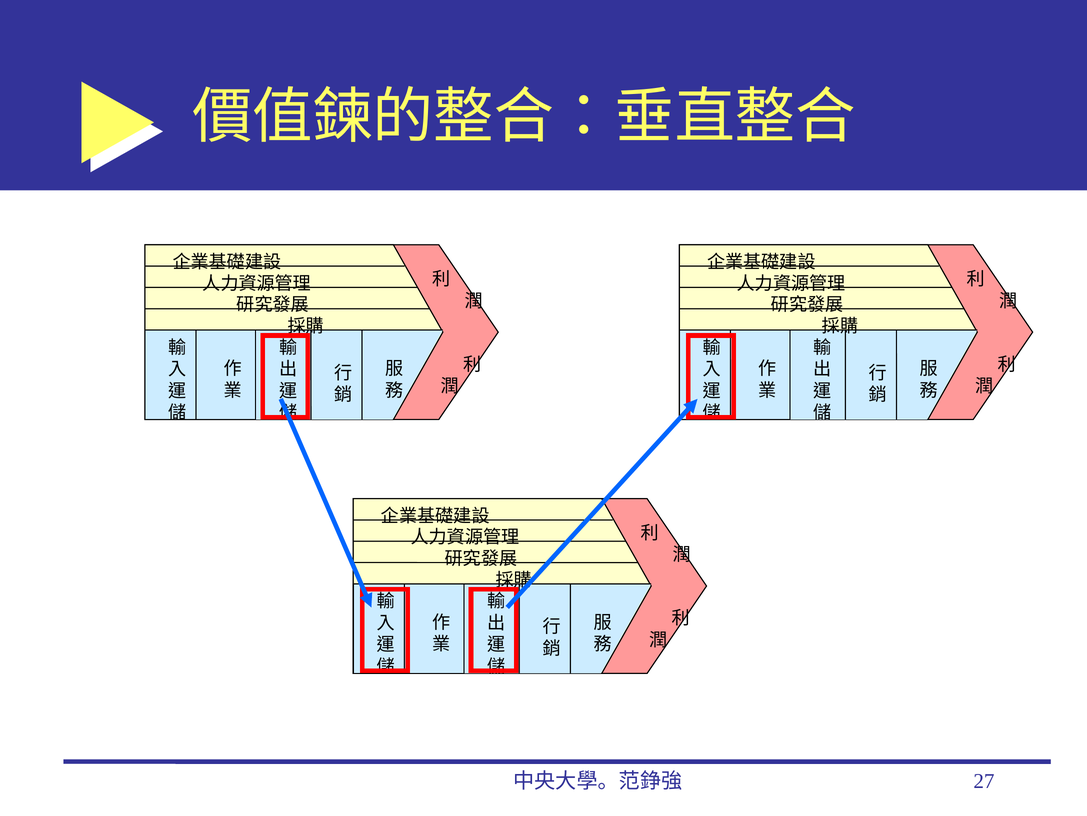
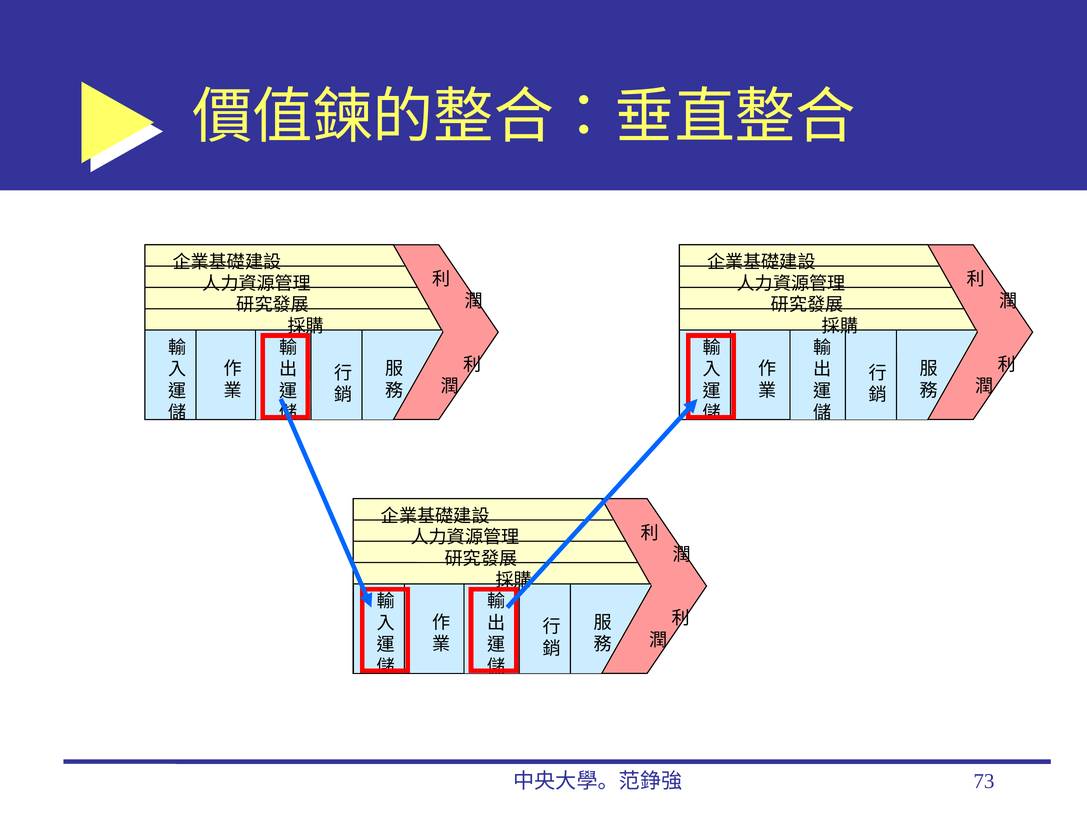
27: 27 -> 73
